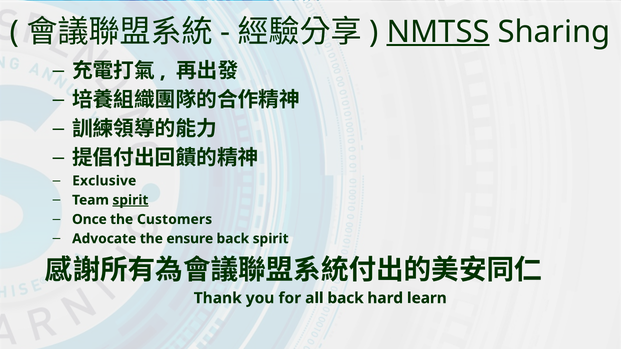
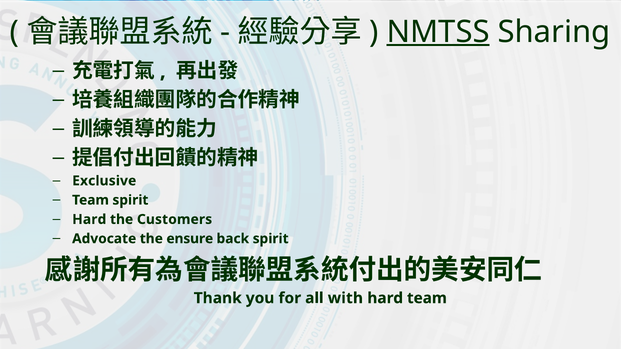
spirit at (130, 200) underline: present -> none
Once at (89, 220): Once -> Hard
all back: back -> with
hard learn: learn -> team
